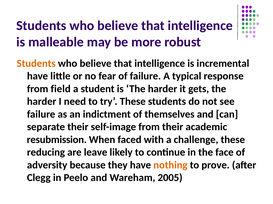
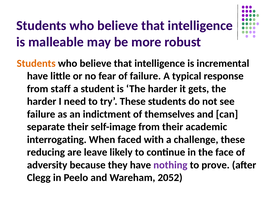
field: field -> staff
resubmission: resubmission -> interrogating
nothing colour: orange -> purple
2005: 2005 -> 2052
